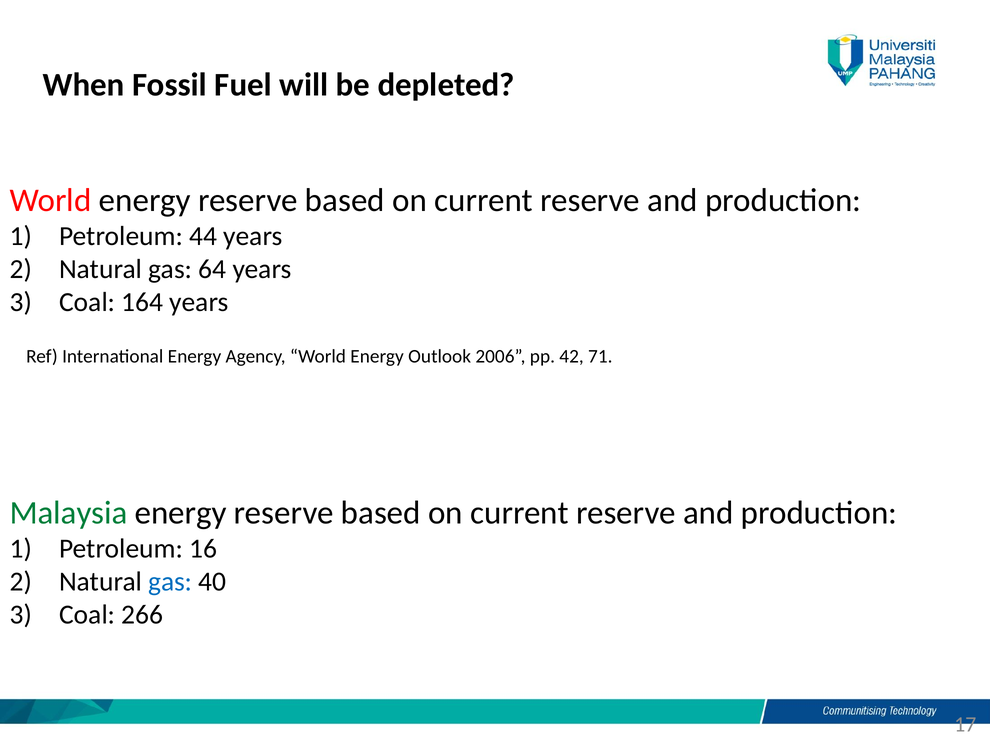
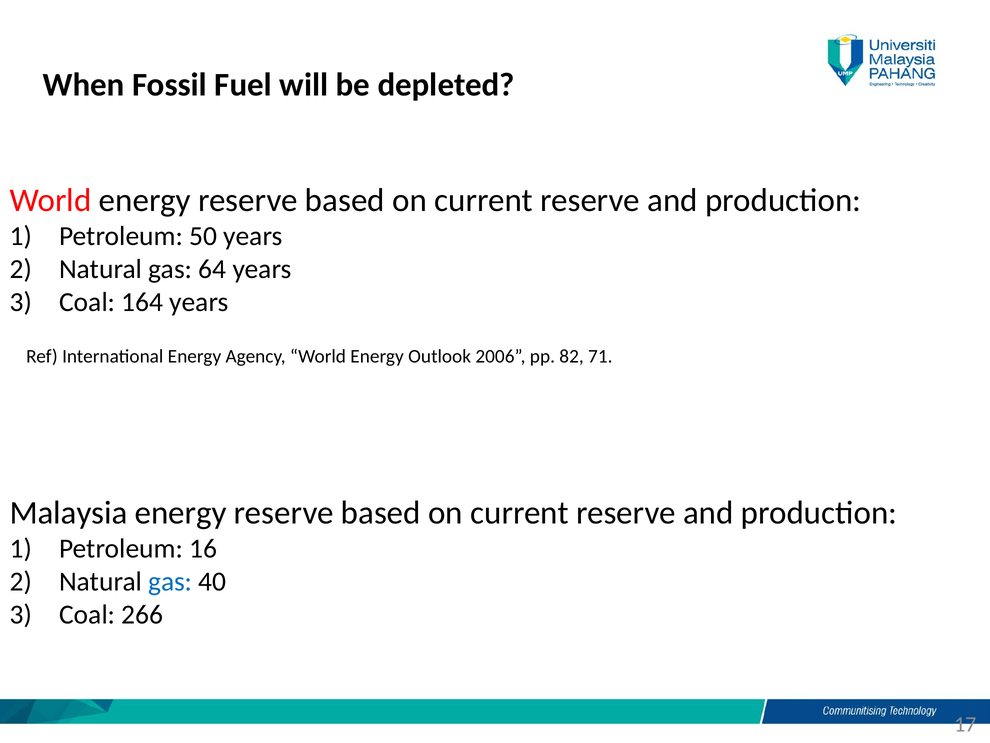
44: 44 -> 50
42: 42 -> 82
Malaysia colour: green -> black
